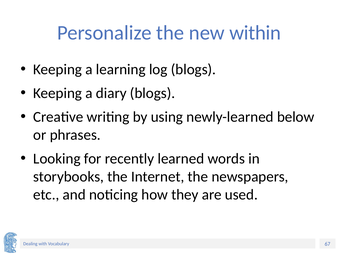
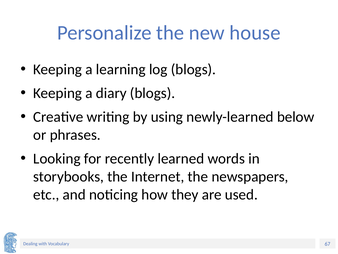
within: within -> house
